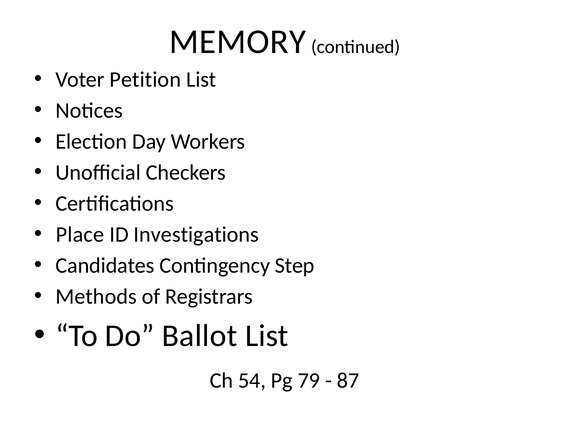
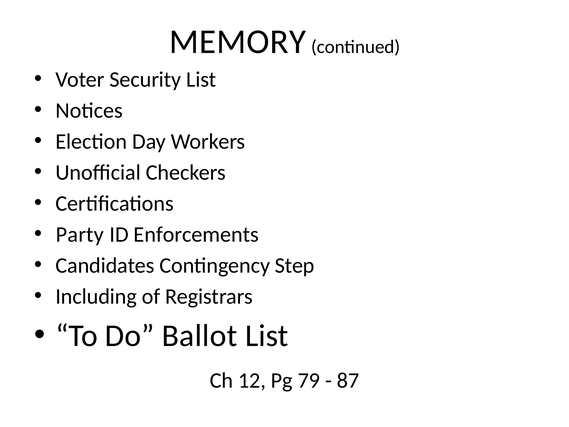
Petition: Petition -> Security
Place: Place -> Party
Investigations: Investigations -> Enforcements
Methods: Methods -> Including
54: 54 -> 12
